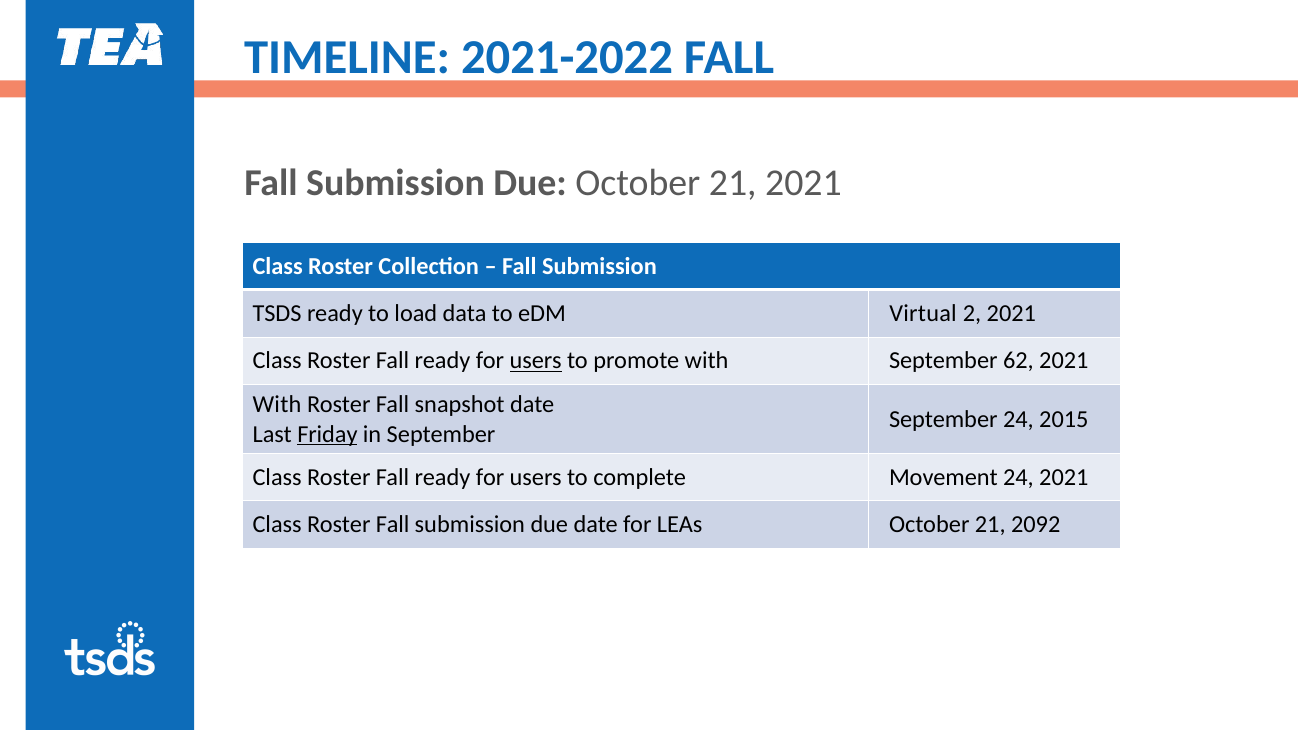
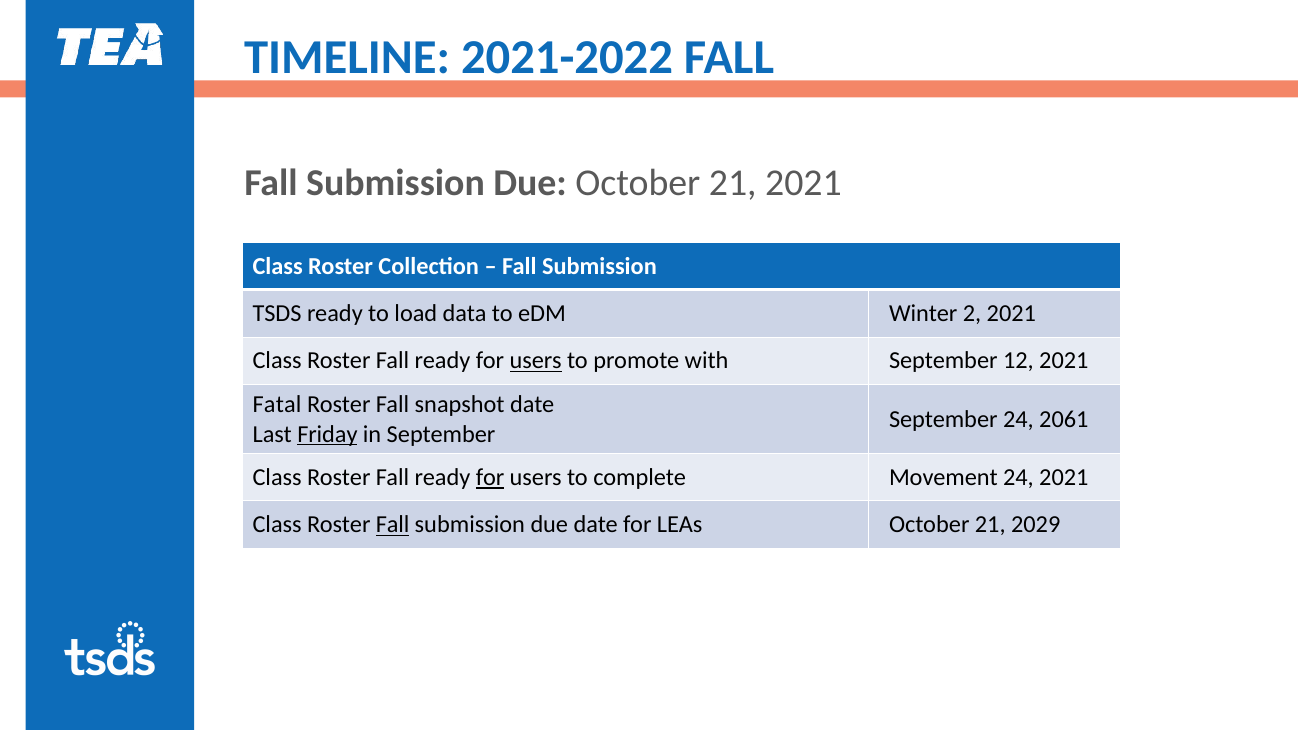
Virtual: Virtual -> Winter
62: 62 -> 12
With at (277, 404): With -> Fatal
2015: 2015 -> 2061
for at (490, 478) underline: none -> present
Fall at (393, 525) underline: none -> present
2092: 2092 -> 2029
